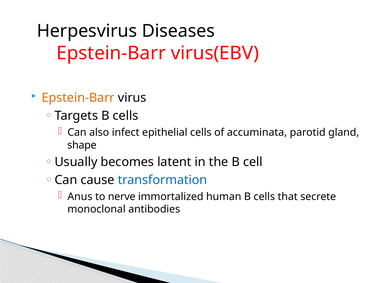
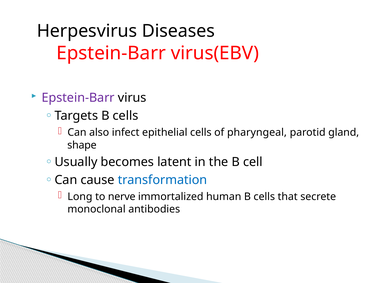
Epstein-Barr at (78, 98) colour: orange -> purple
accuminata: accuminata -> pharyngeal
Anus: Anus -> Long
